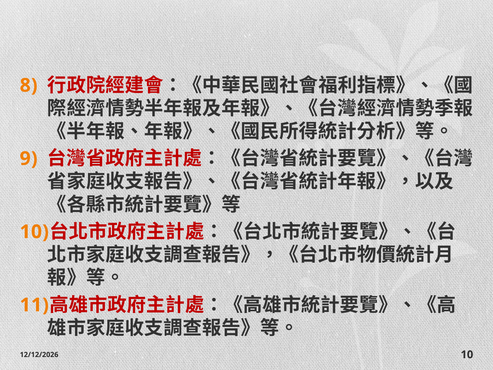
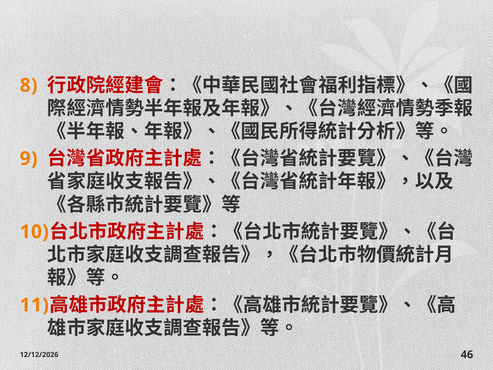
10 at (467, 354): 10 -> 46
